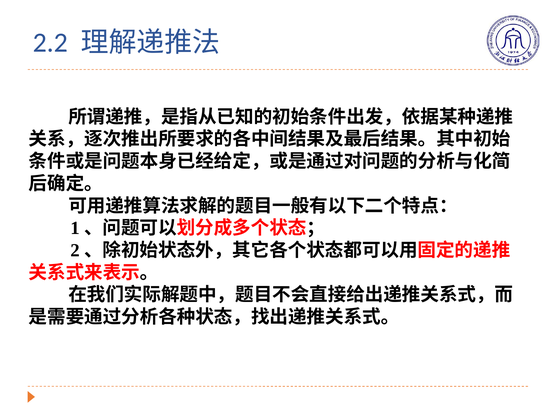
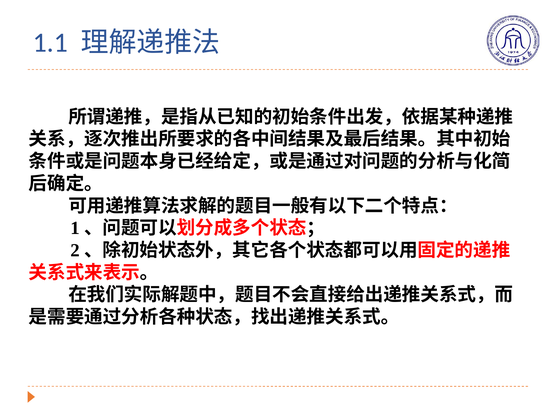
2.2: 2.2 -> 1.1
